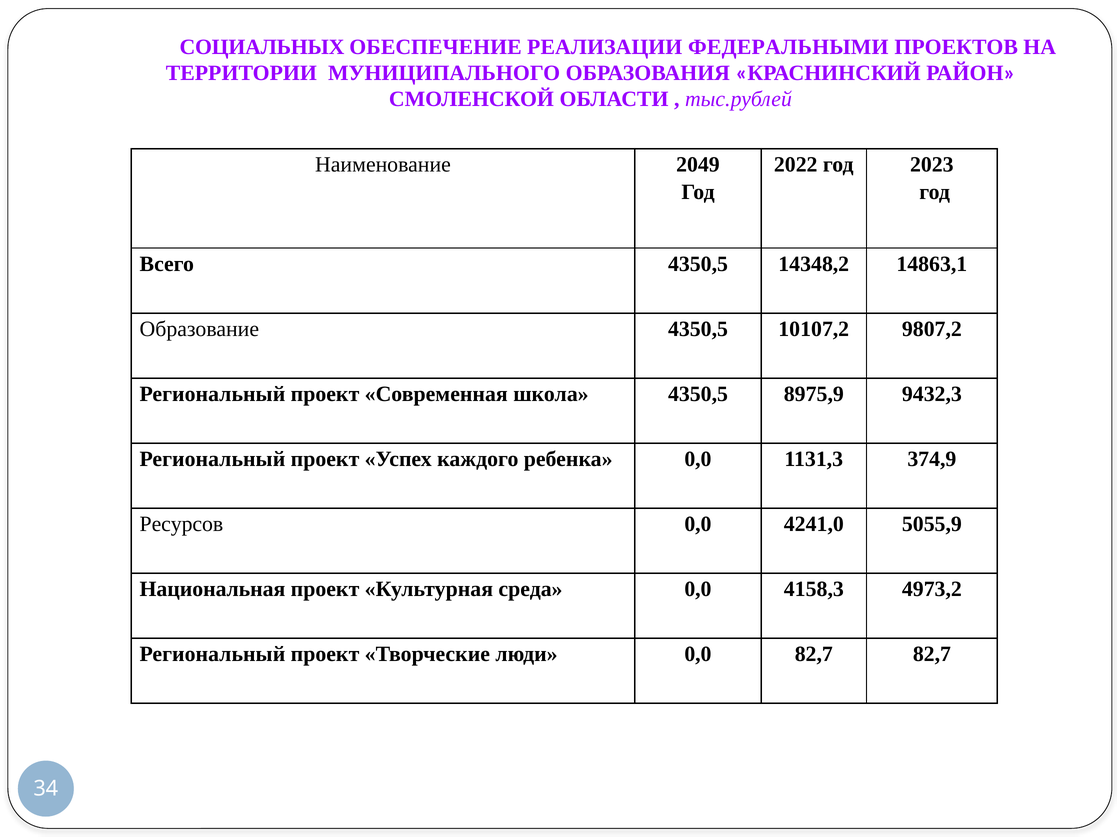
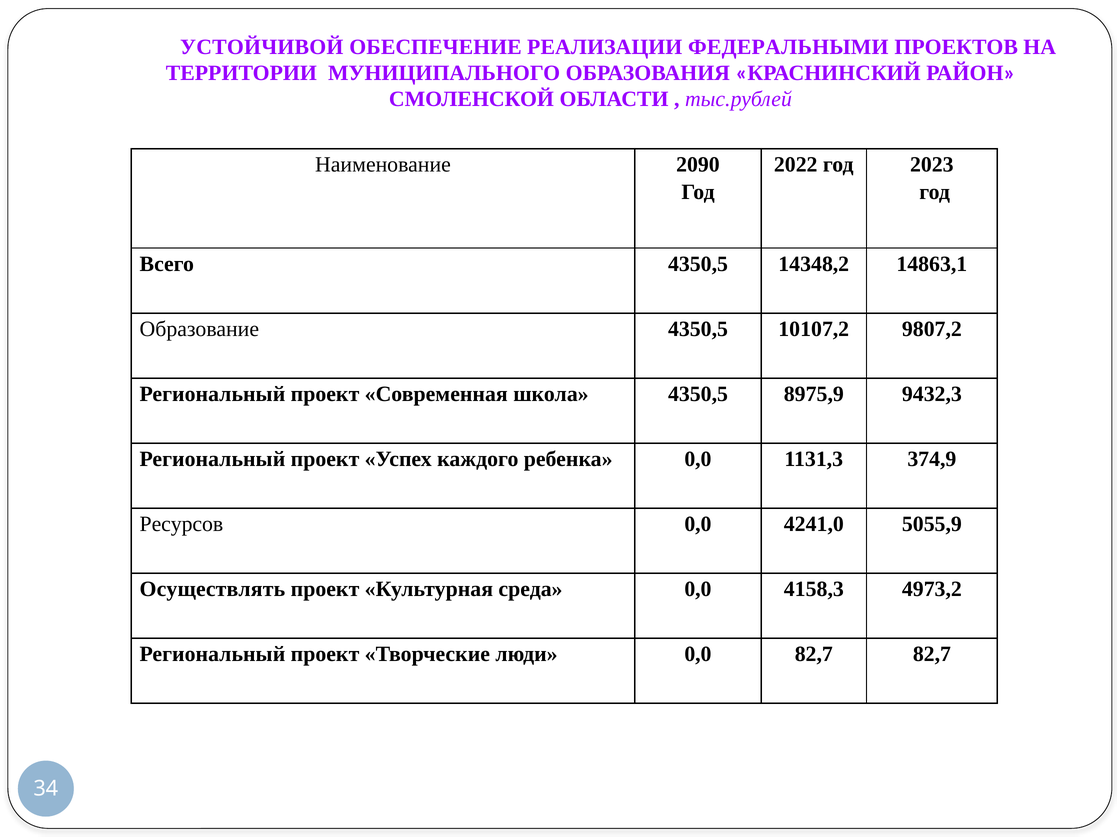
СОЦИАЛЬНЫХ: СОЦИАЛЬНЫХ -> УСТОЙЧИВОЙ
2049: 2049 -> 2090
Национальная: Национальная -> Осуществлять
